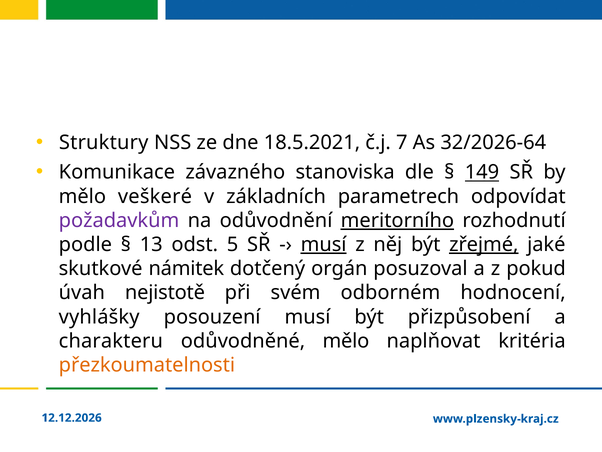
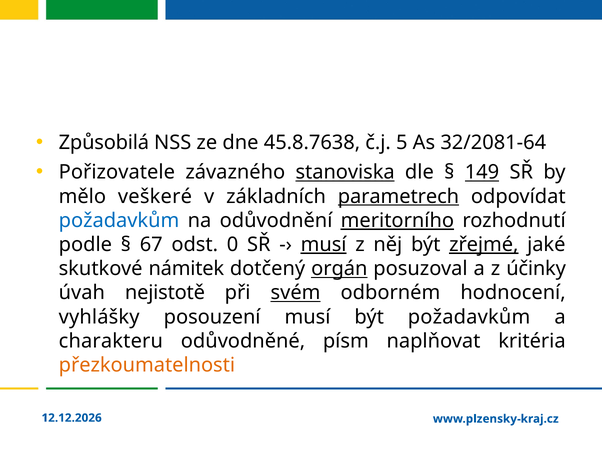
Struktury: Struktury -> Způsobilá
18.5.2021: 18.5.2021 -> 45.8.7638
7: 7 -> 5
32/2026-64: 32/2026-64 -> 32/2081-64
Komunikace: Komunikace -> Pořizovatele
stanoviska underline: none -> present
parametrech underline: none -> present
požadavkům at (119, 220) colour: purple -> blue
13: 13 -> 67
5: 5 -> 0
orgán underline: none -> present
pokud: pokud -> účinky
svém underline: none -> present
být přizpůsobení: přizpůsobení -> požadavkům
odůvodněné mělo: mělo -> písm
